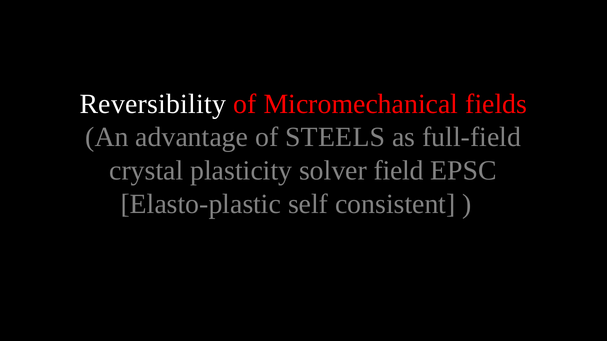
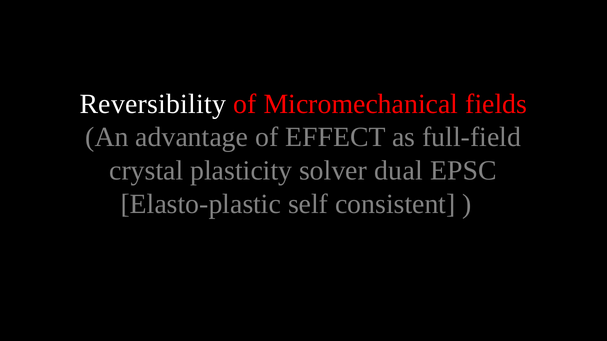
STEELS: STEELS -> EFFECT
field: field -> dual
